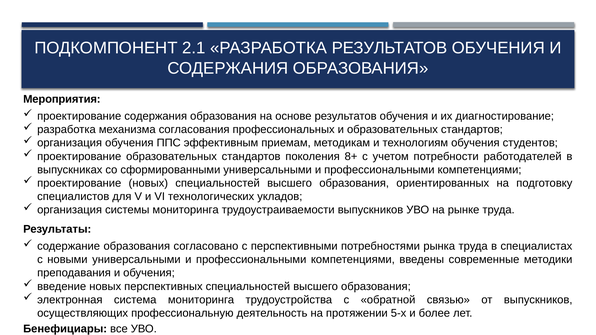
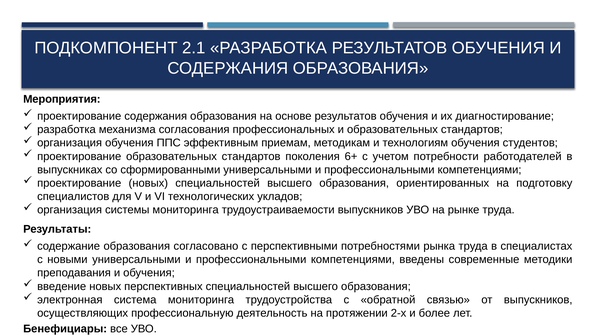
8+: 8+ -> 6+
5-х: 5-х -> 2-х
